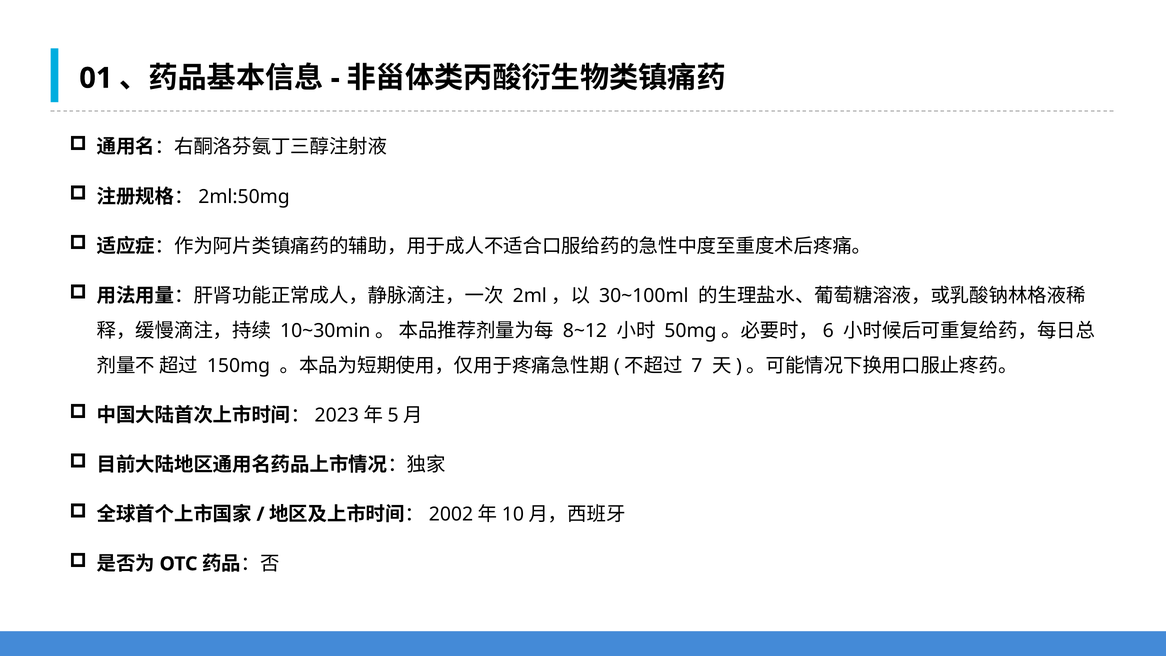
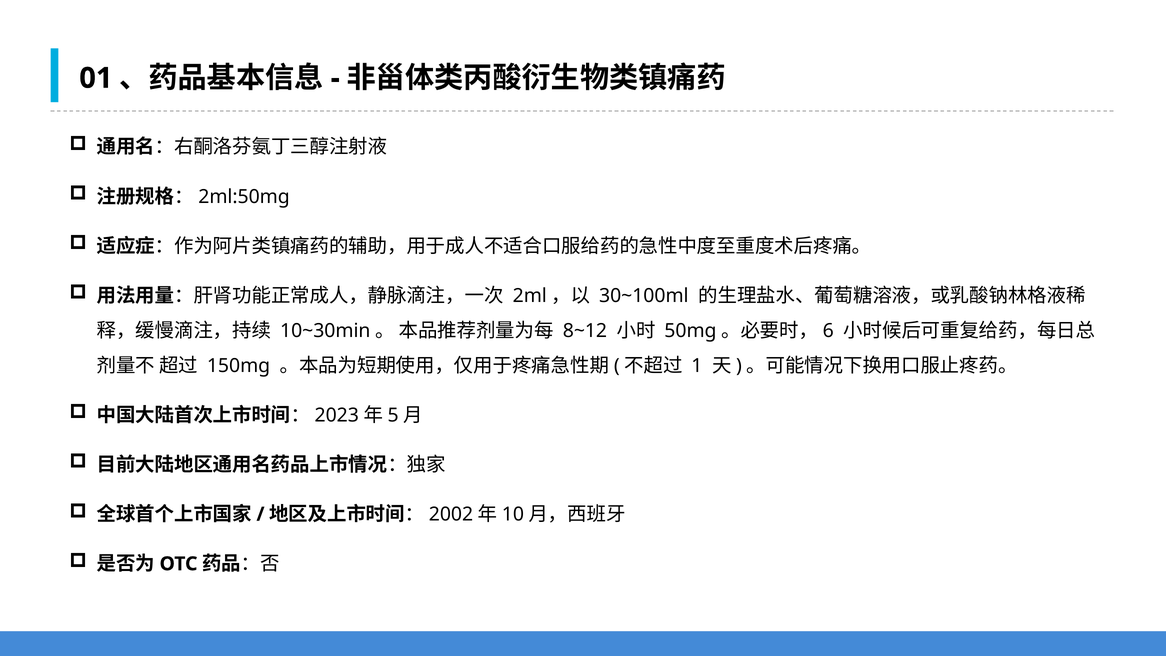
7: 7 -> 1
